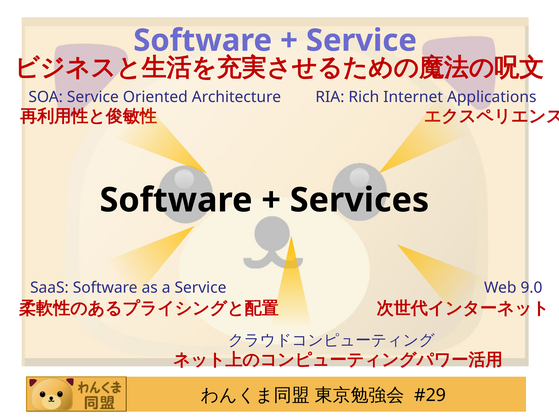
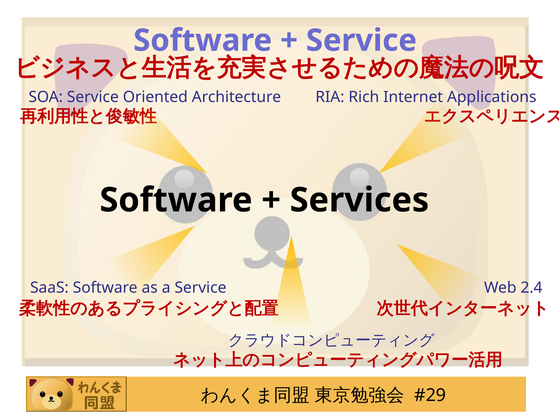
9.0: 9.0 -> 2.4
